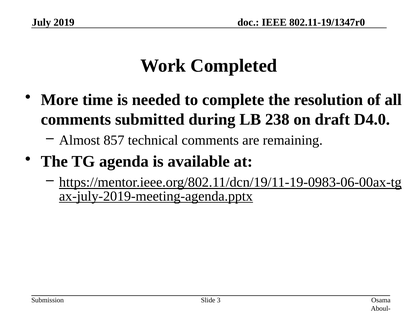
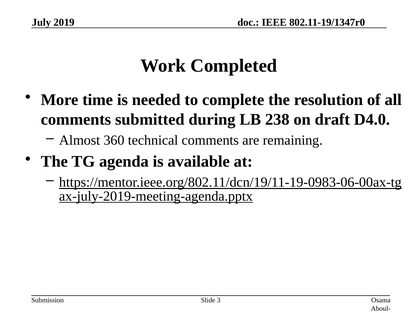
857: 857 -> 360
